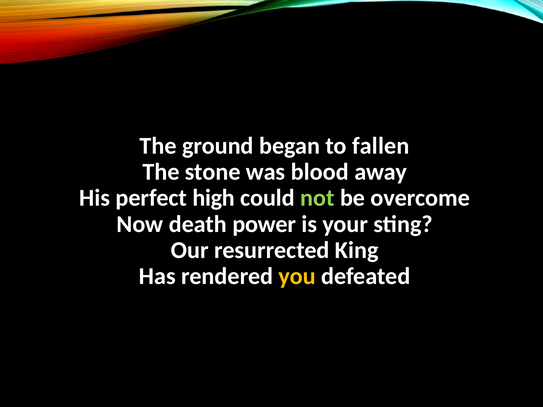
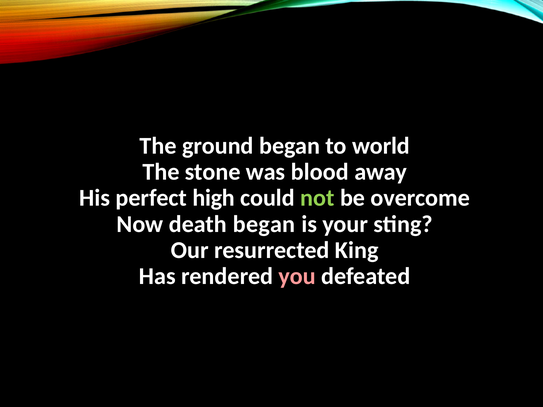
fallen: fallen -> world
death power: power -> began
you colour: yellow -> pink
